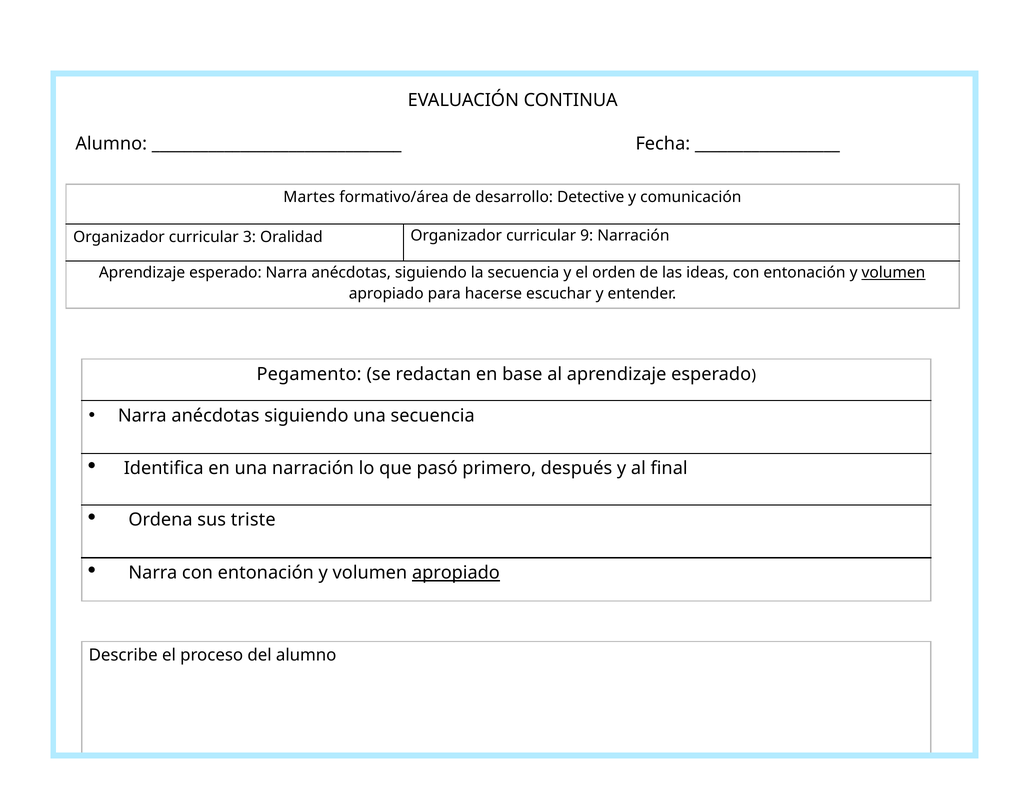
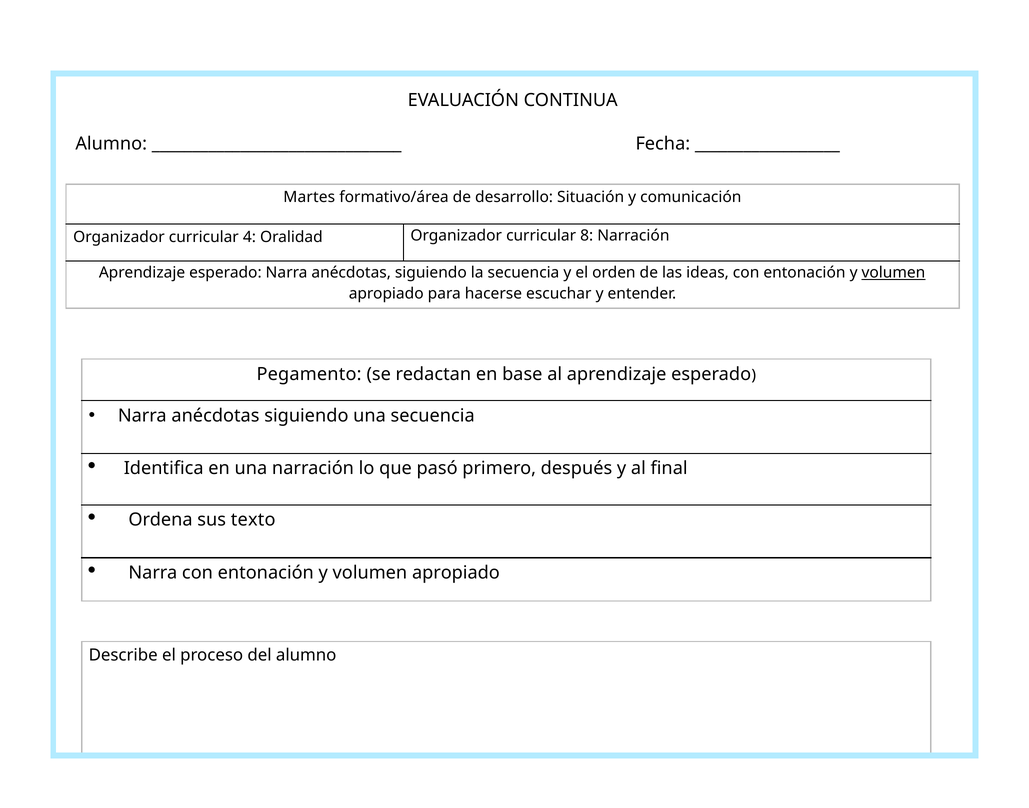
Detective: Detective -> Situación
3: 3 -> 4
9: 9 -> 8
triste: triste -> texto
apropiado at (456, 573) underline: present -> none
